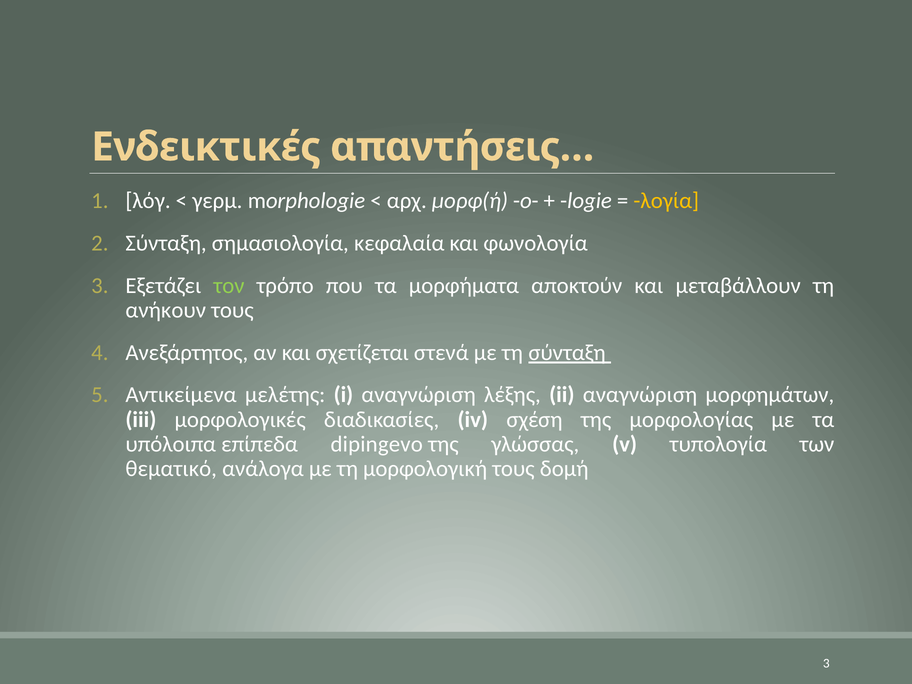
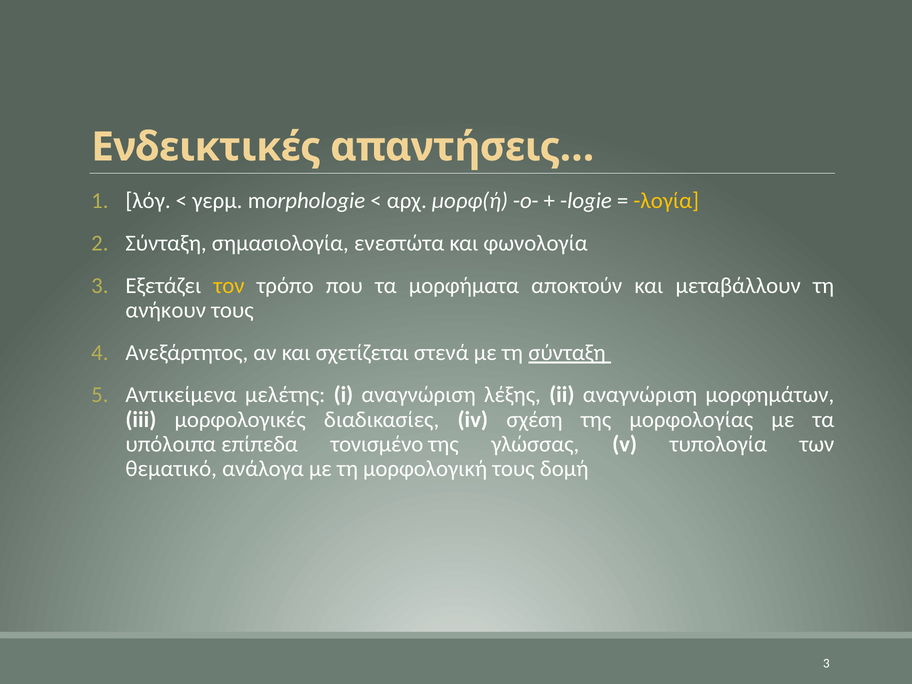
κεφαλαία: κεφαλαία -> ενεστώτα
τον colour: light green -> yellow
dipingevo: dipingevo -> τονισμένο
